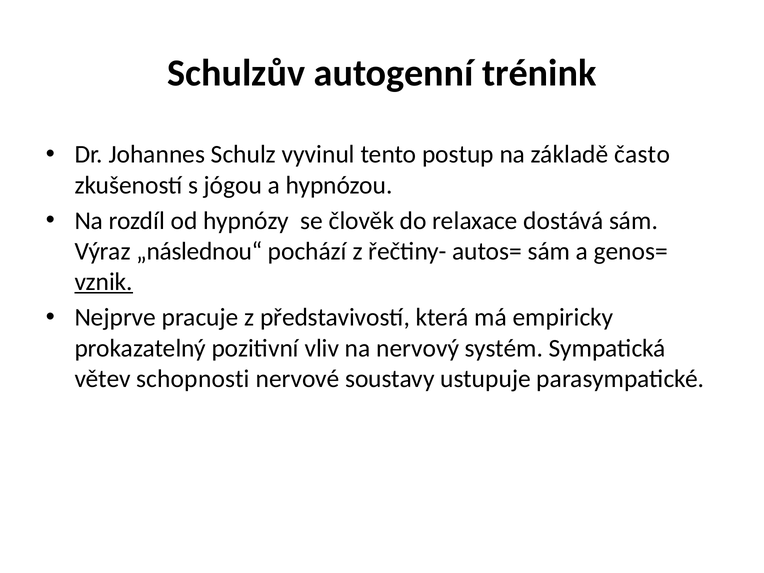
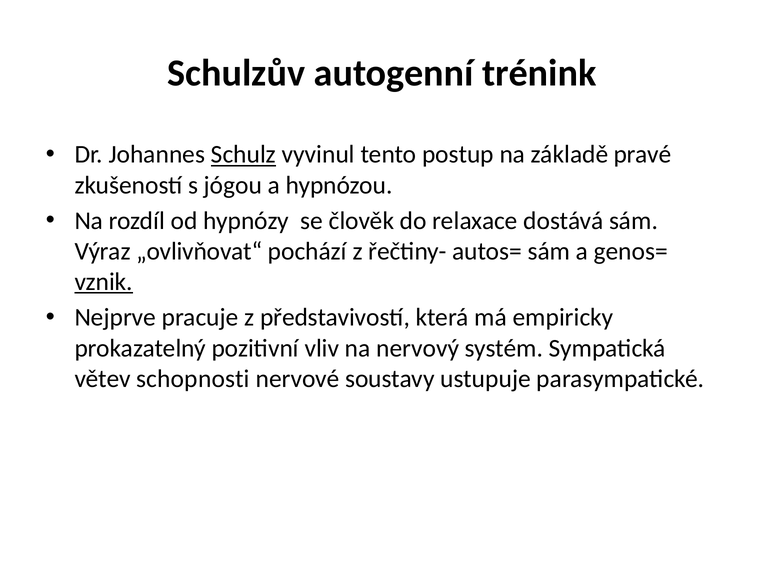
Schulz underline: none -> present
často: často -> pravé
„následnou“: „následnou“ -> „ovlivňovat“
